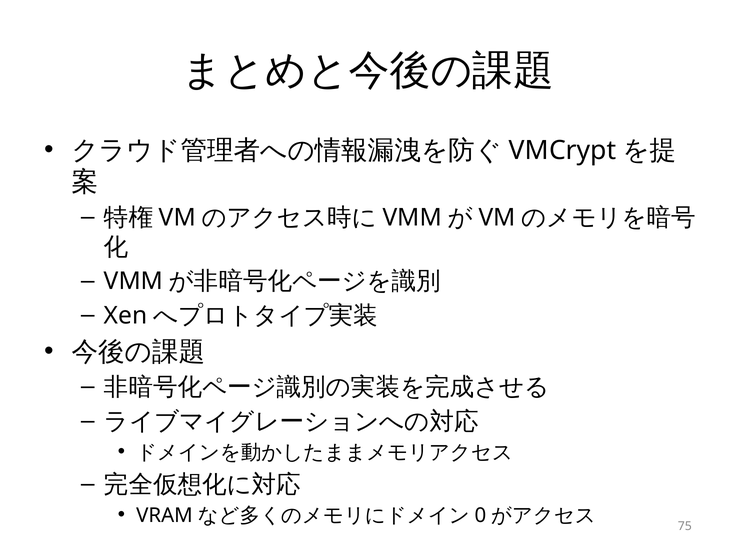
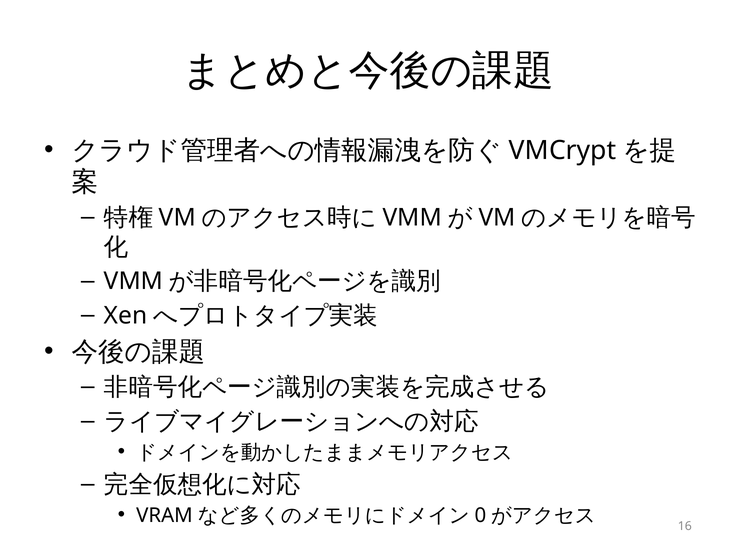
75: 75 -> 16
